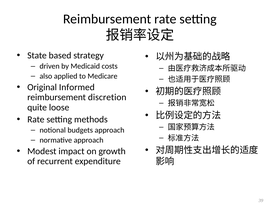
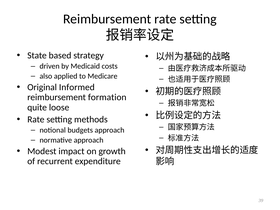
discretion: discretion -> formation
